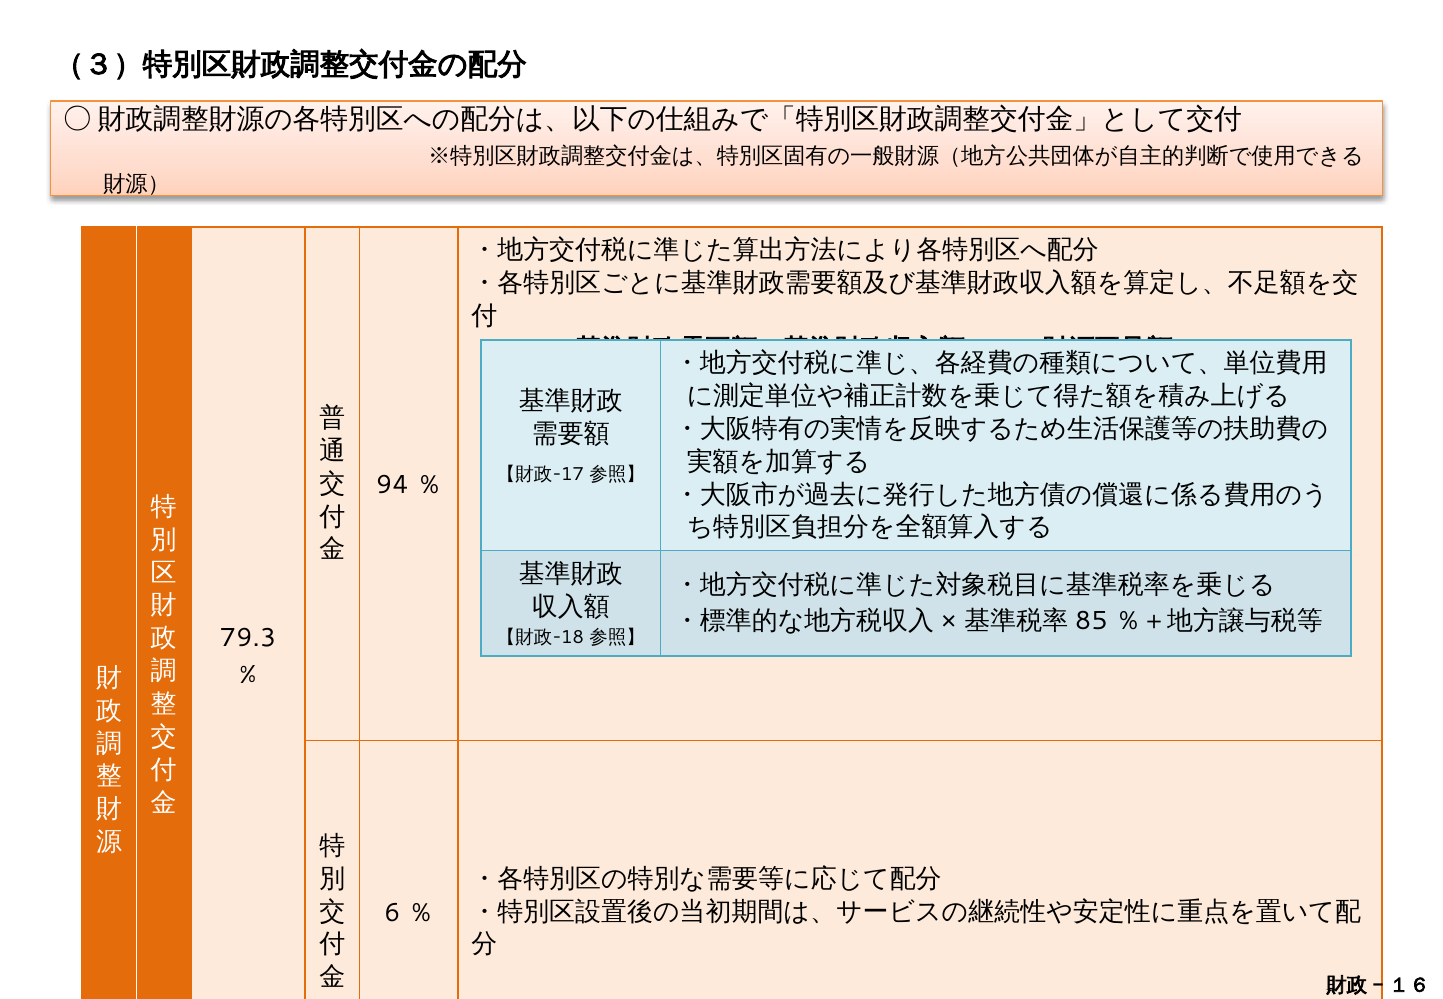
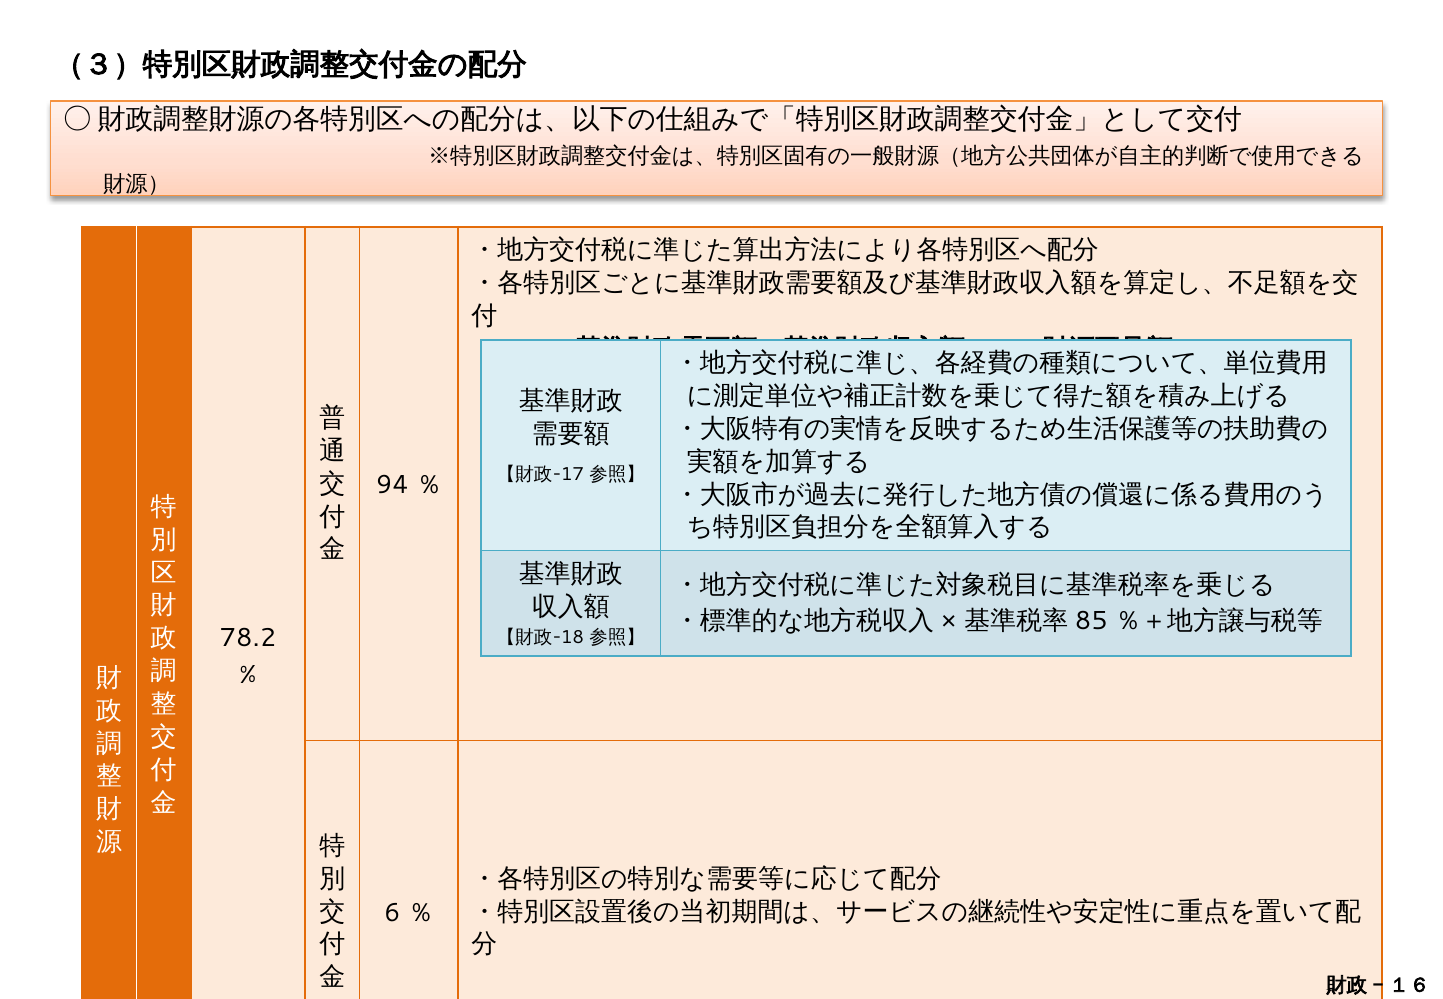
79.3: 79.3 -> 78.2
